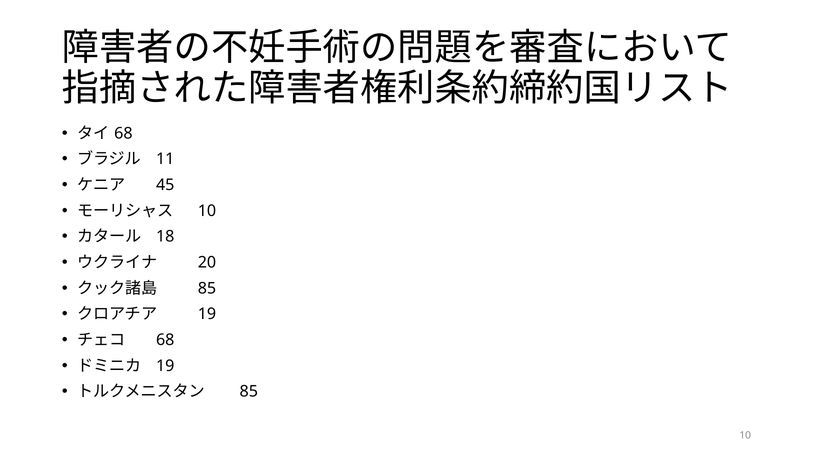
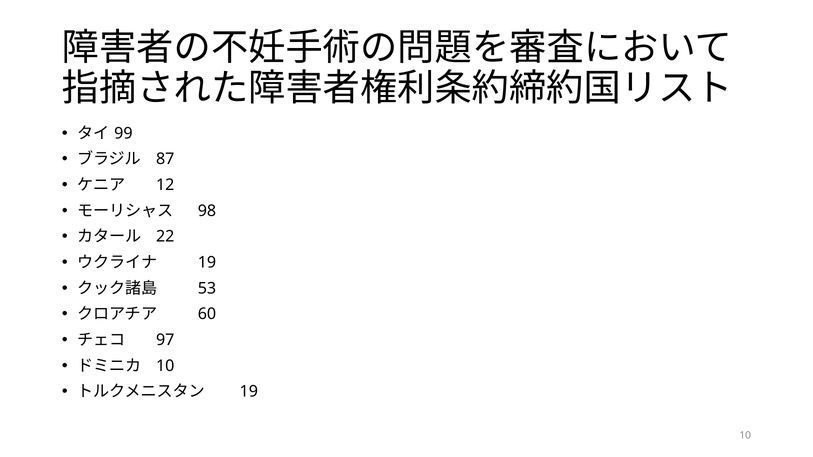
68 at (123, 133): 68 -> 99
11: 11 -> 87
45: 45 -> 12
10 at (207, 211): 10 -> 98
18: 18 -> 22
20 at (207, 263): 20 -> 19
85 at (207, 288): 85 -> 53
19 at (207, 314): 19 -> 60
68 at (165, 340): 68 -> 97
19 at (165, 366): 19 -> 10
85 at (249, 392): 85 -> 19
